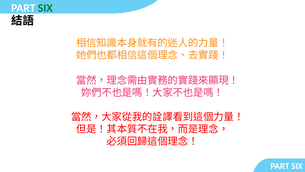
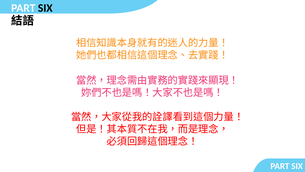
SIX at (45, 8) colour: green -> black
